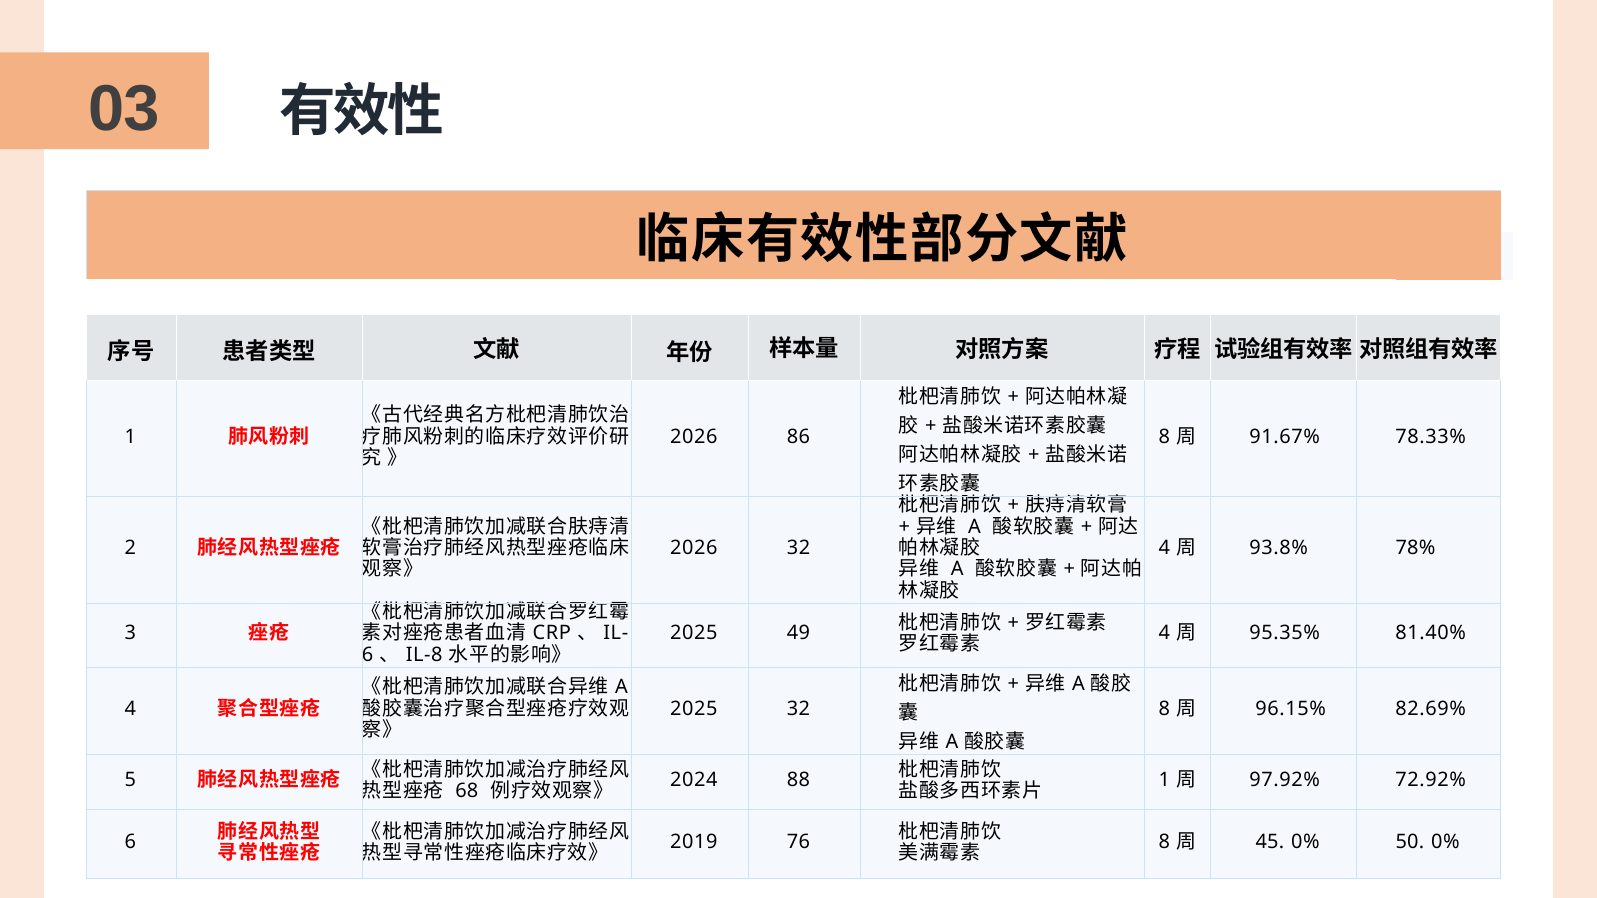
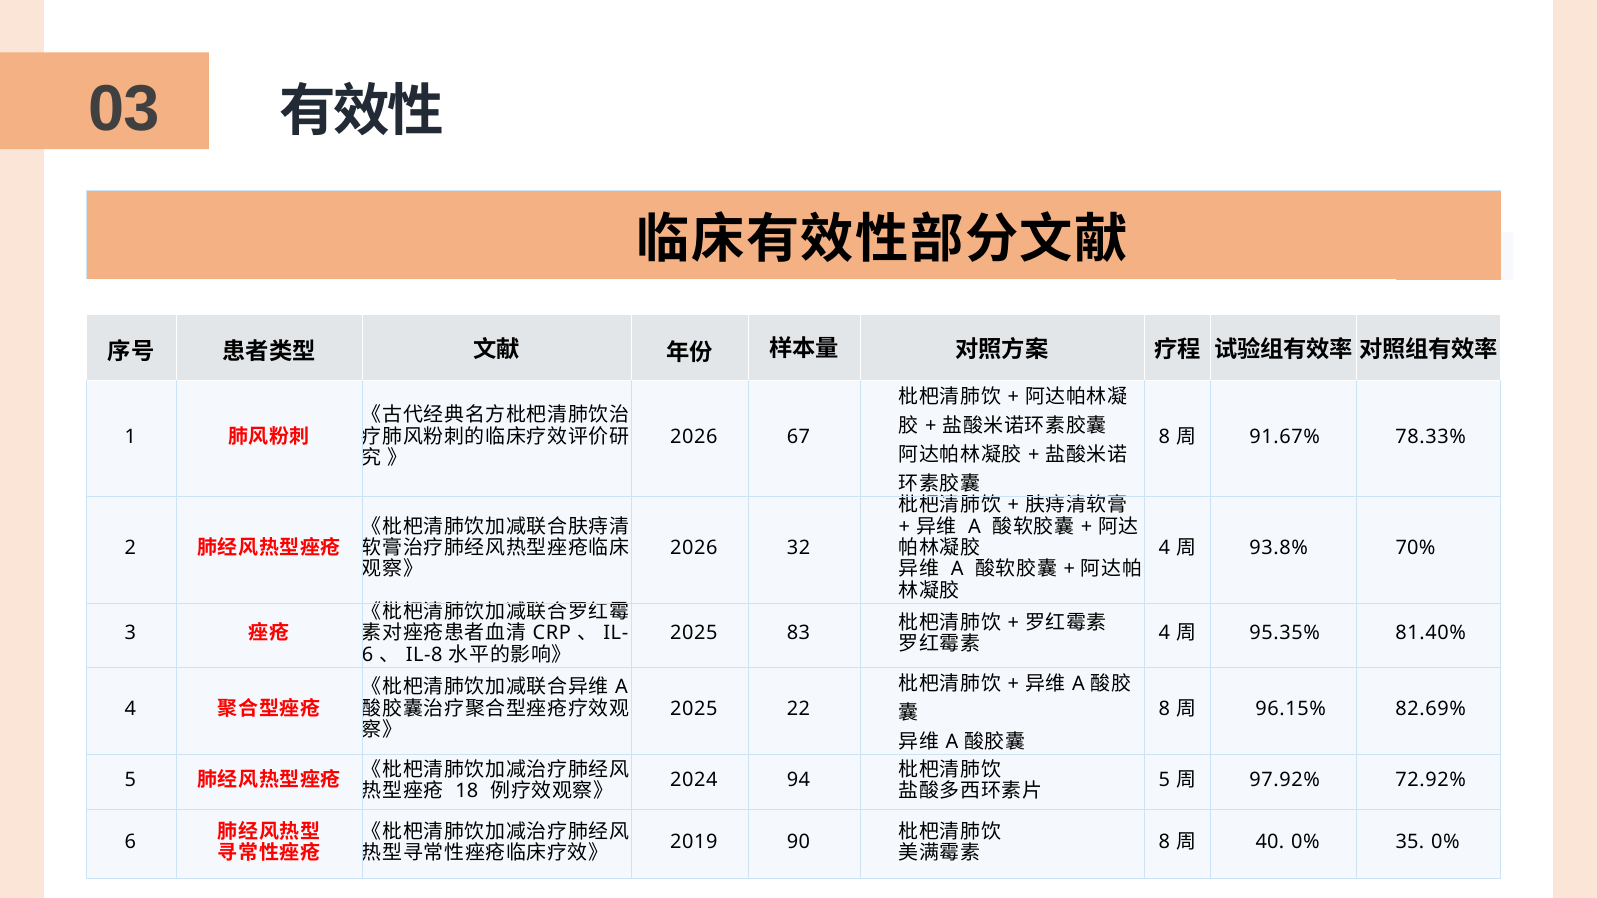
86: 86 -> 67
78%: 78% -> 70%
49: 49 -> 83
2025 32: 32 -> 22
68: 68 -> 18
88: 88 -> 94
1 at (1164, 780): 1 -> 5
76: 76 -> 90
45: 45 -> 40
50: 50 -> 35
